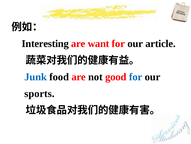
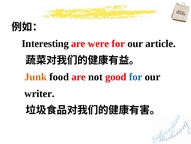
want: want -> were
Junk colour: blue -> orange
sports: sports -> writer
